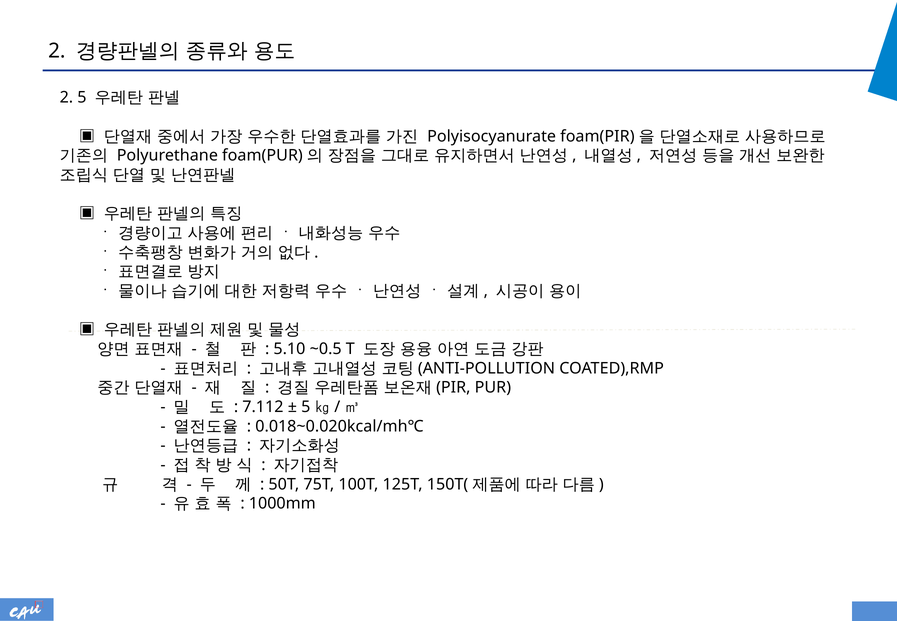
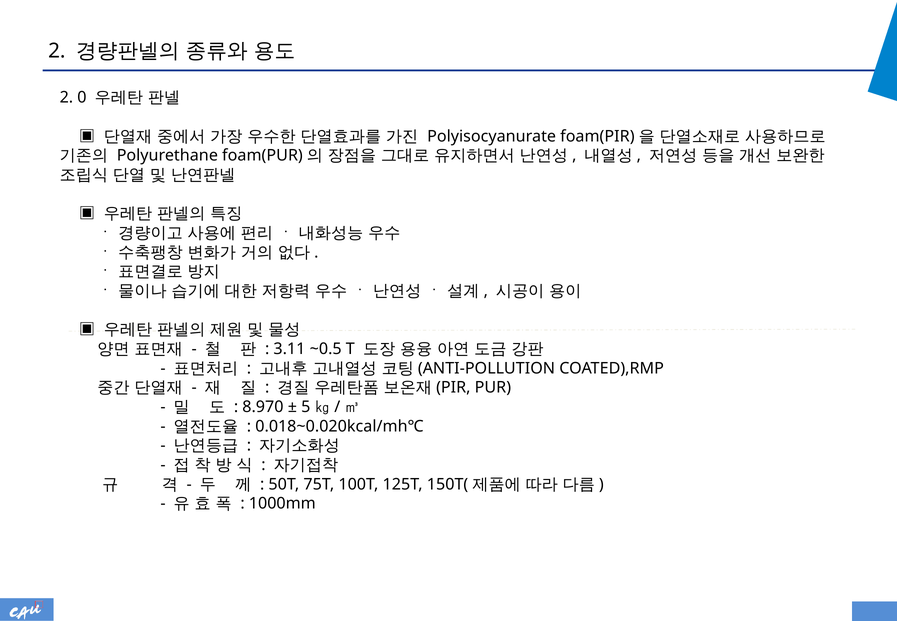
5: 5 -> 0
5.10: 5.10 -> 3.11
7.112: 7.112 -> 8.970
